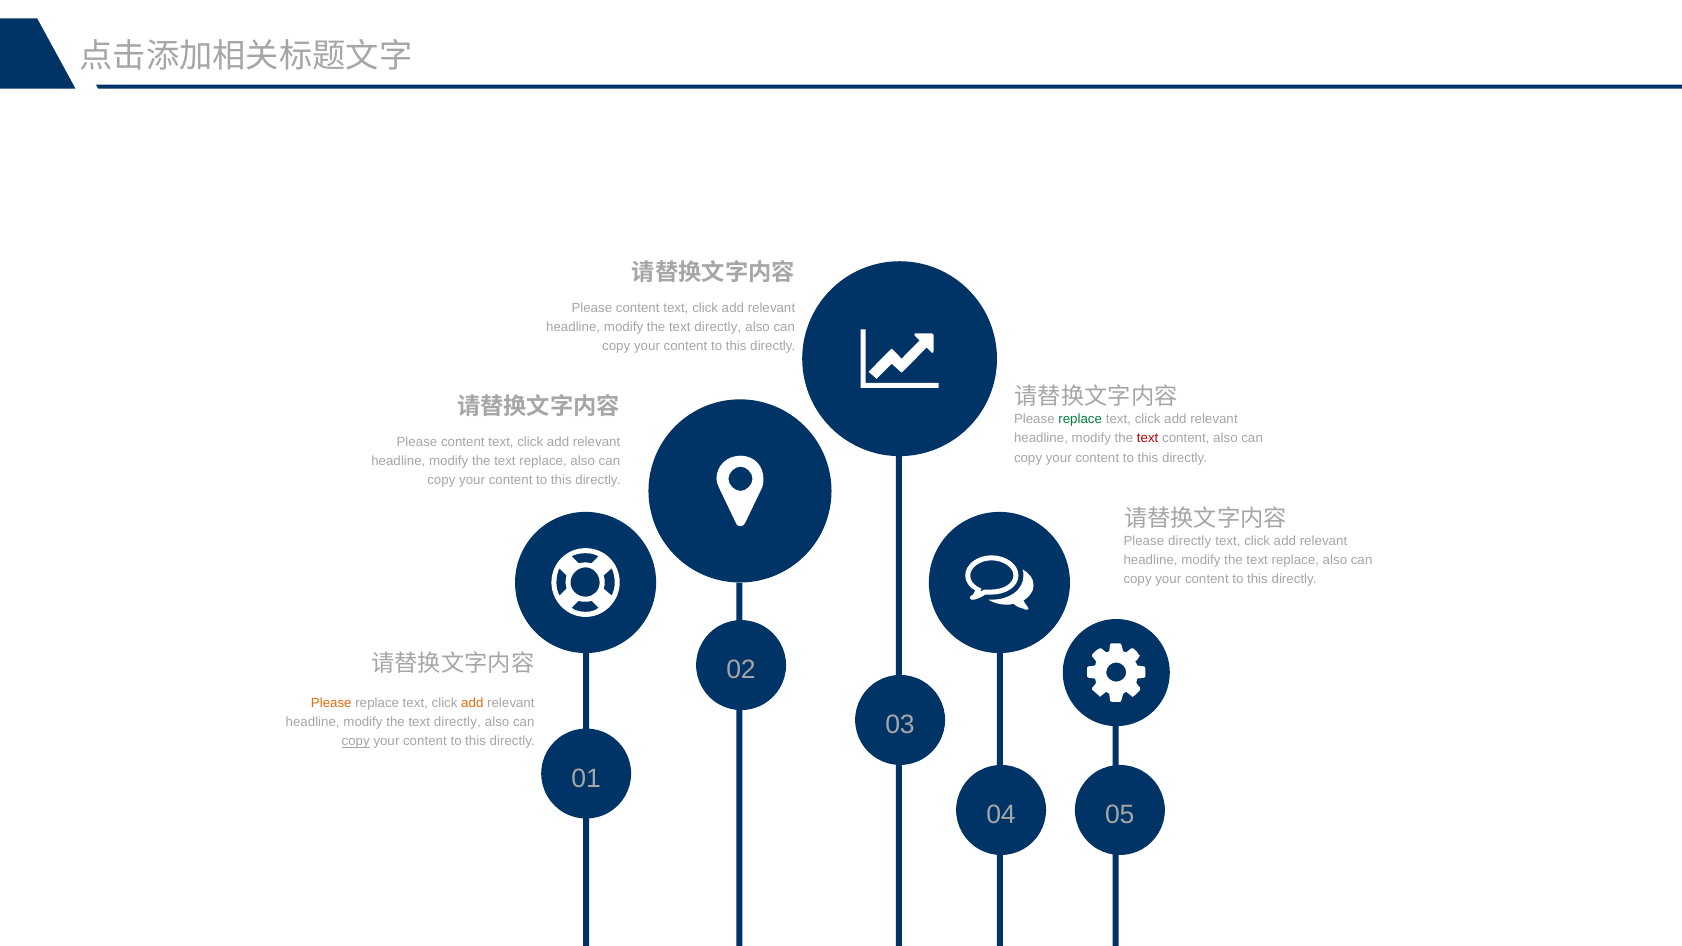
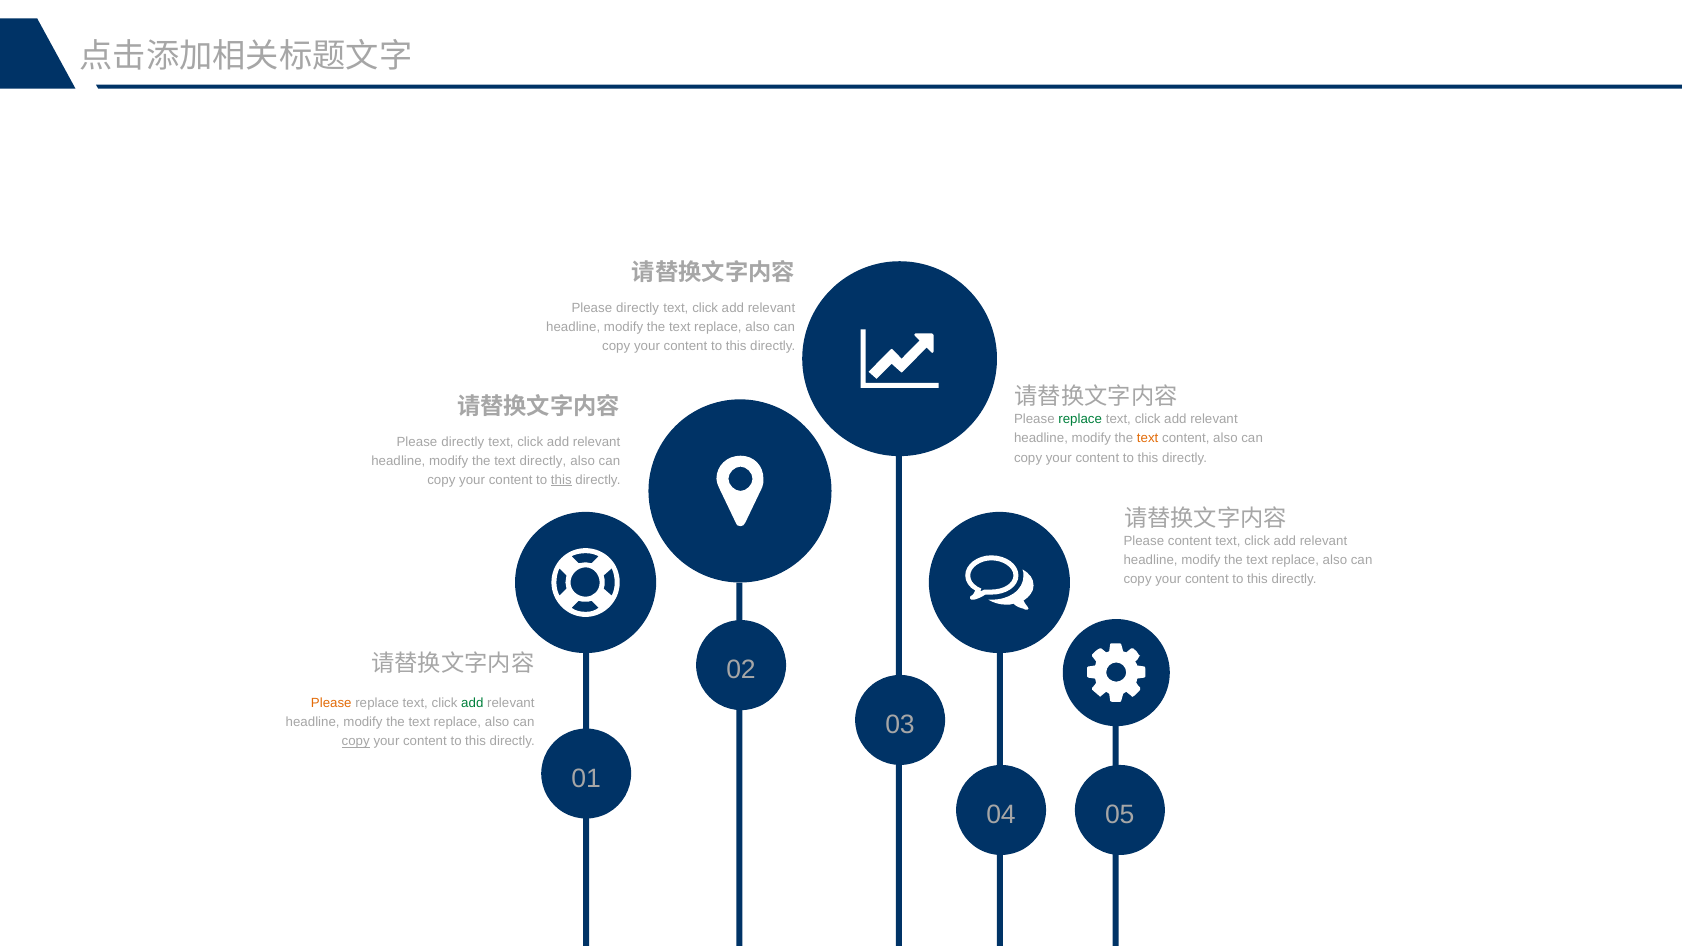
content at (638, 308): content -> directly
directly at (718, 327): directly -> replace
text at (1148, 439) colour: red -> orange
content at (463, 442): content -> directly
replace at (543, 461): replace -> directly
this at (561, 480) underline: none -> present
Please directly: directly -> content
add at (472, 703) colour: orange -> green
directly at (457, 722): directly -> replace
